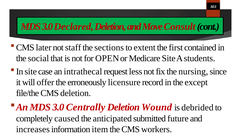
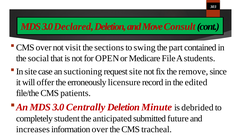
CMS later: later -> over
staff: staff -> visit
extent: extent -> swing
first: first -> part
Medicare Site: Site -> File
intrathecal: intrathecal -> suctioning
request less: less -> site
nursing: nursing -> remove
except: except -> edited
CMS deletion: deletion -> patients
Wound: Wound -> Minute
caused: caused -> student
information item: item -> over
workers: workers -> tracheal
